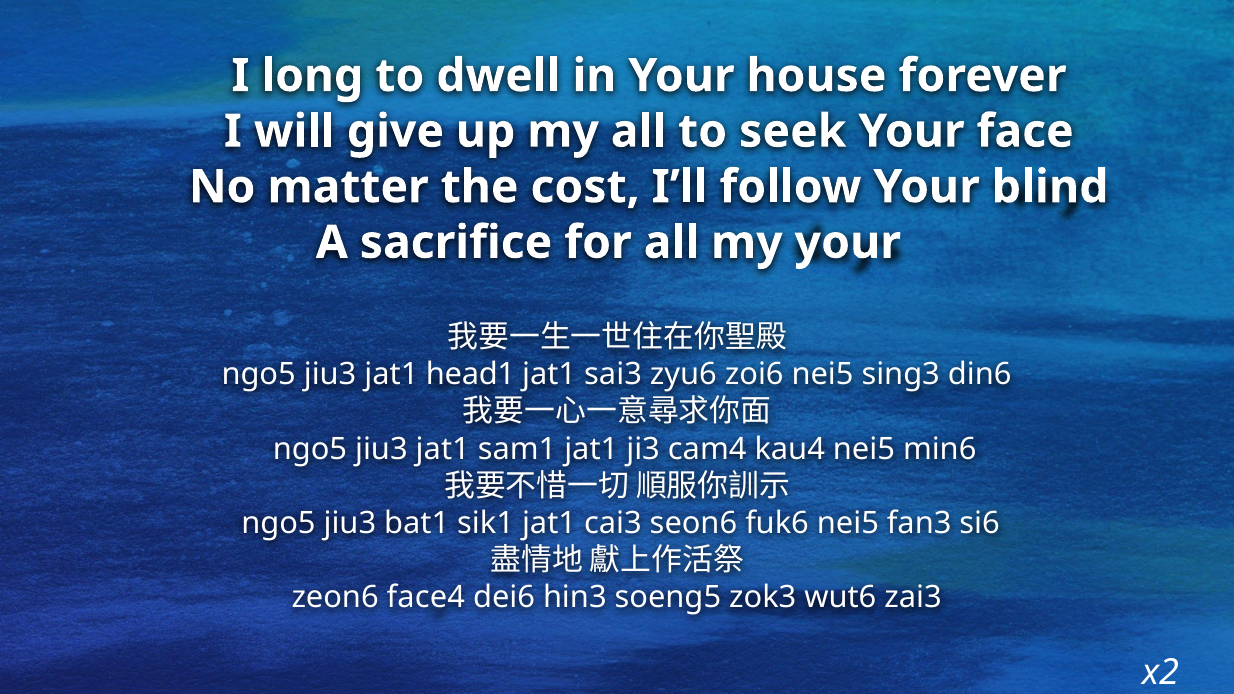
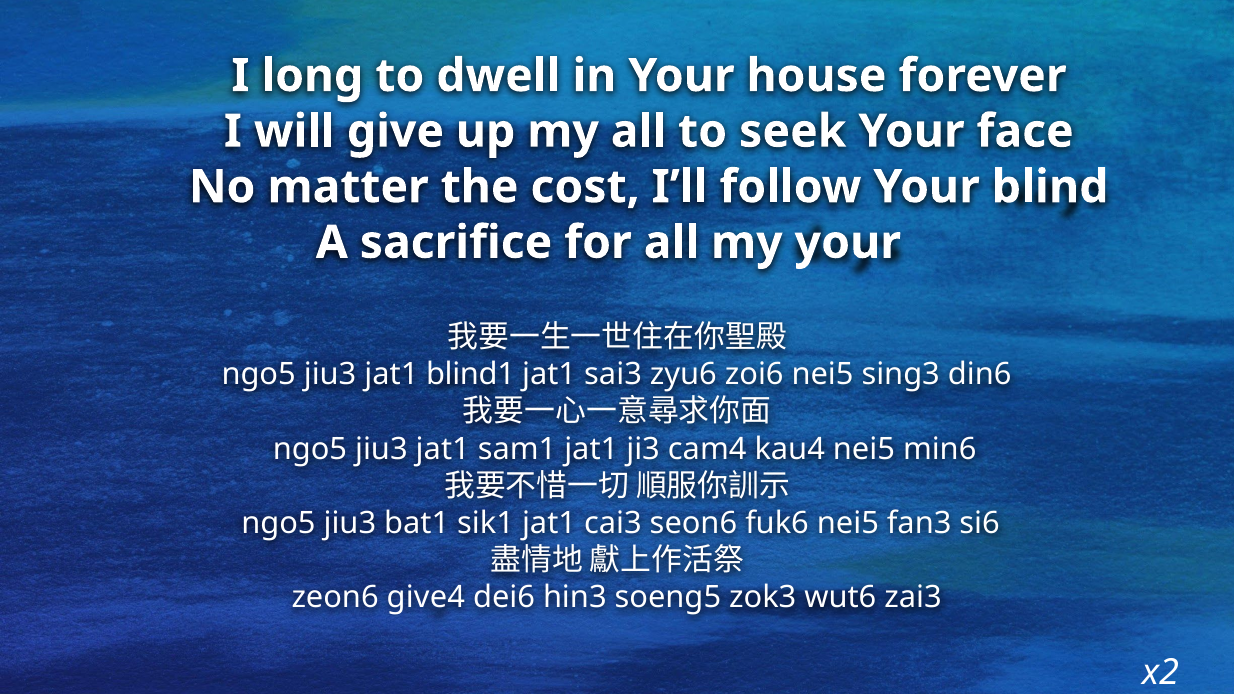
head1: head1 -> blind1
face4: face4 -> give4
